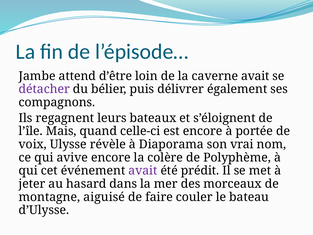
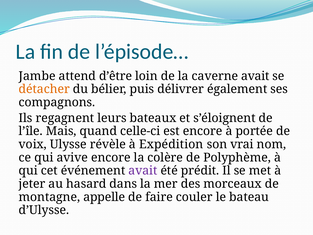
détacher colour: purple -> orange
Diaporama: Diaporama -> Expédition
aiguisé: aiguisé -> appelle
